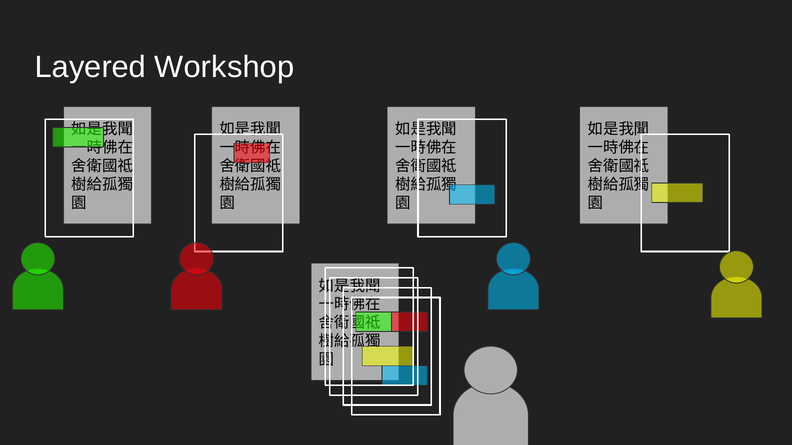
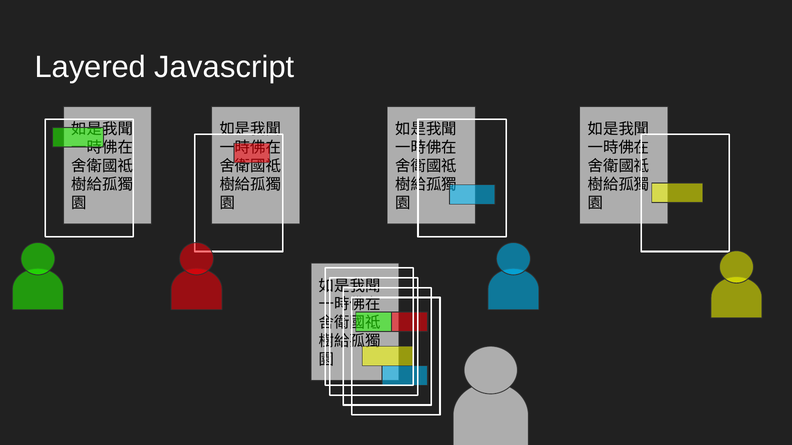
Workshop: Workshop -> Javascript
